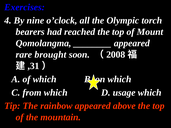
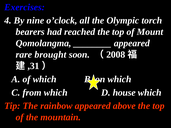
usage: usage -> house
